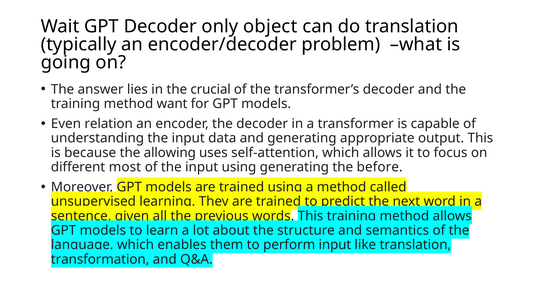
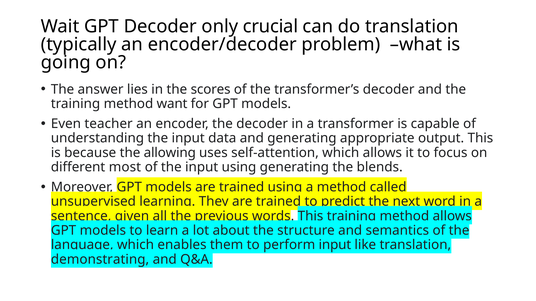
object: object -> crucial
crucial: crucial -> scores
relation: relation -> teacher
before: before -> blends
transformation: transformation -> demonstrating
